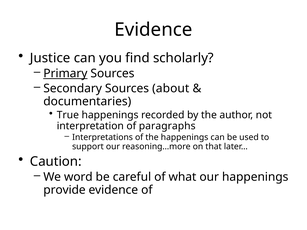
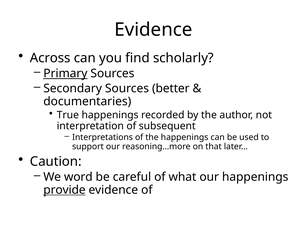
Justice: Justice -> Across
about: about -> better
paragraphs: paragraphs -> subsequent
provide underline: none -> present
